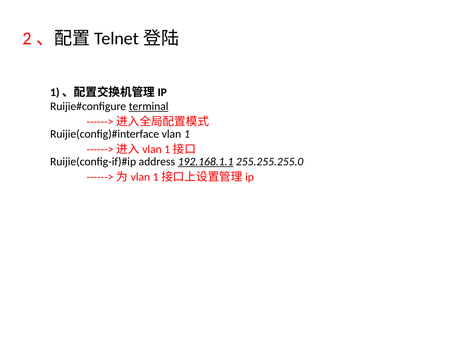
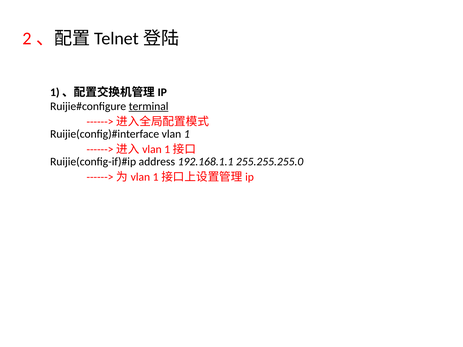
192.168.1.1 underline: present -> none
